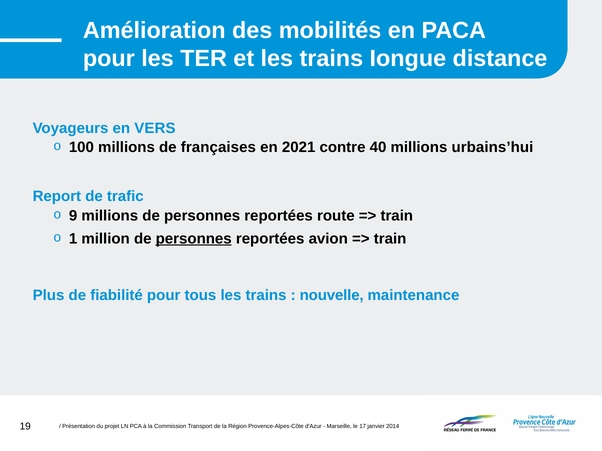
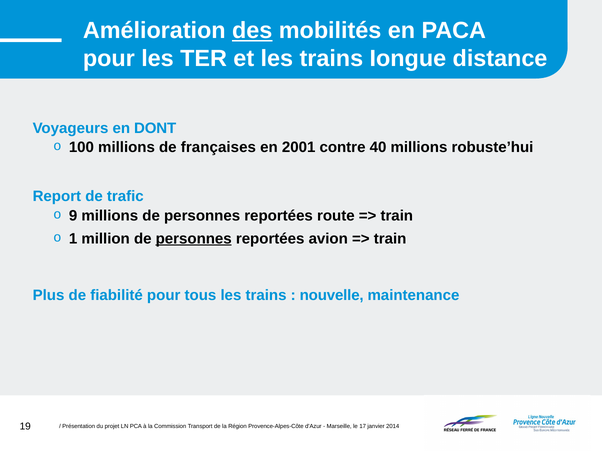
des underline: none -> present
VERS: VERS -> DONT
2021: 2021 -> 2001
urbains’hui: urbains’hui -> robuste’hui
